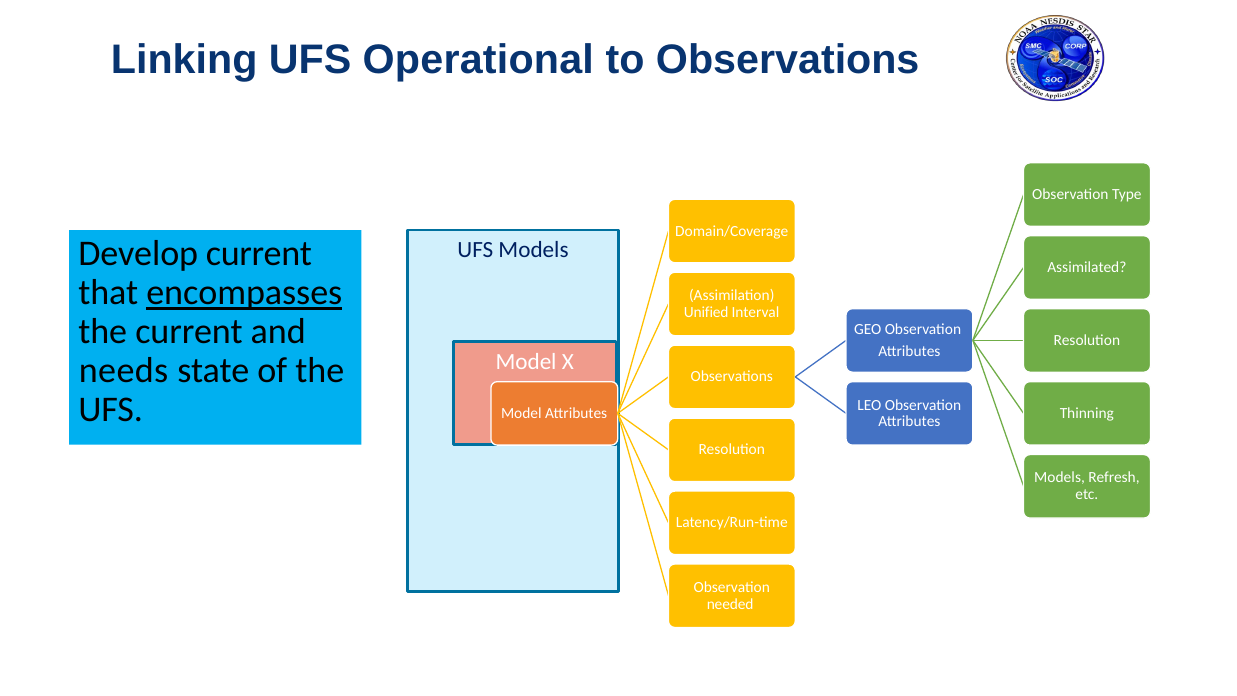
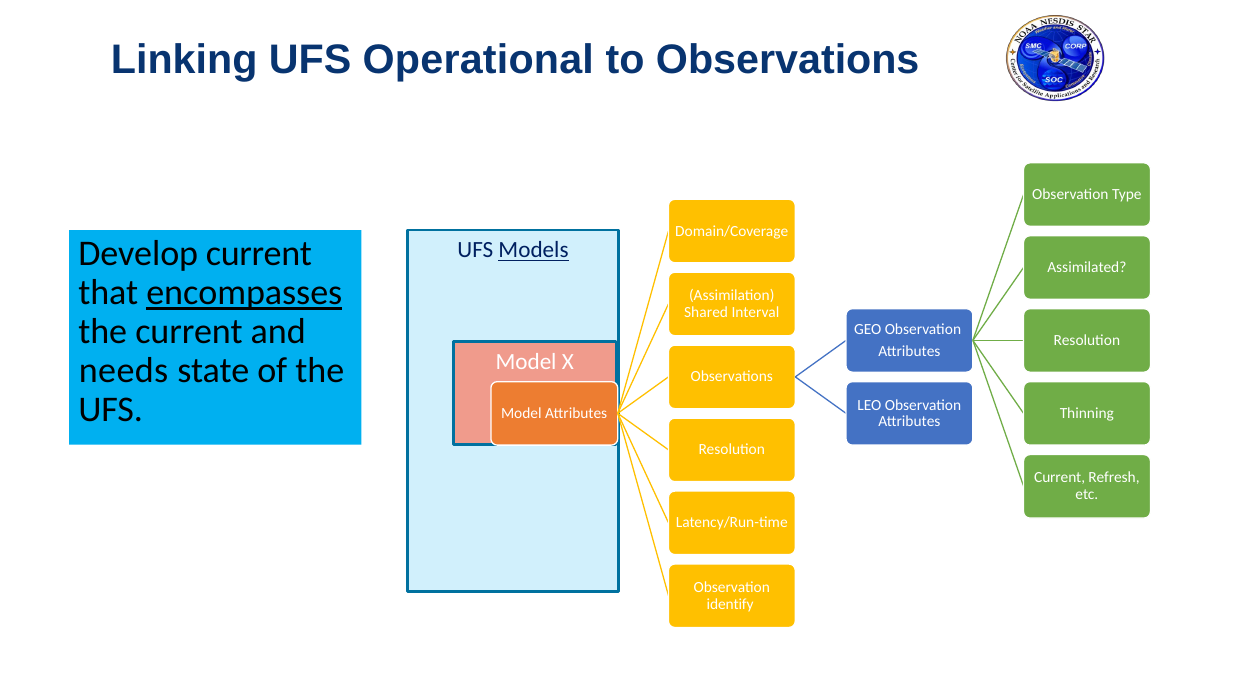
Models at (534, 250) underline: none -> present
Unified: Unified -> Shared
Models at (1060, 478): Models -> Current
needed: needed -> identify
